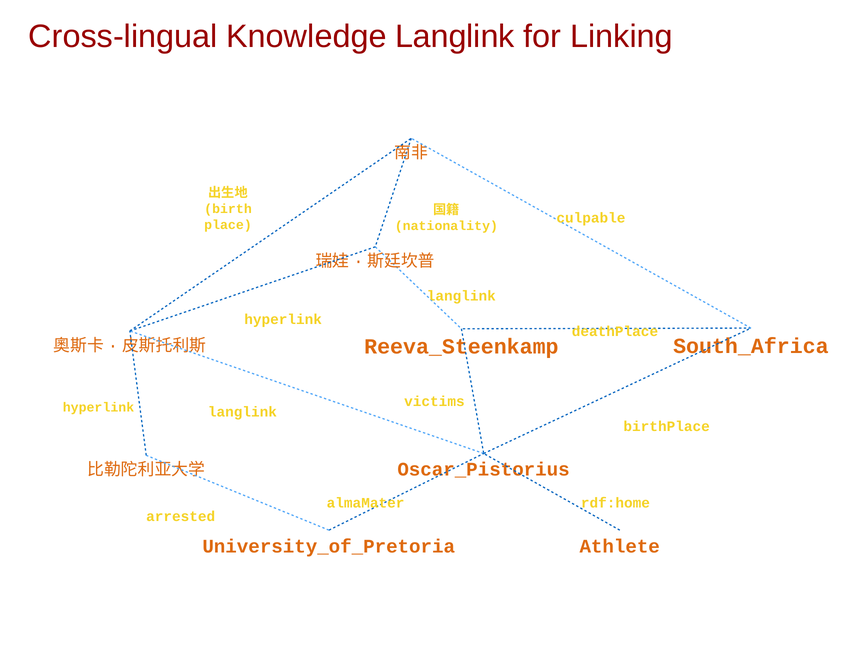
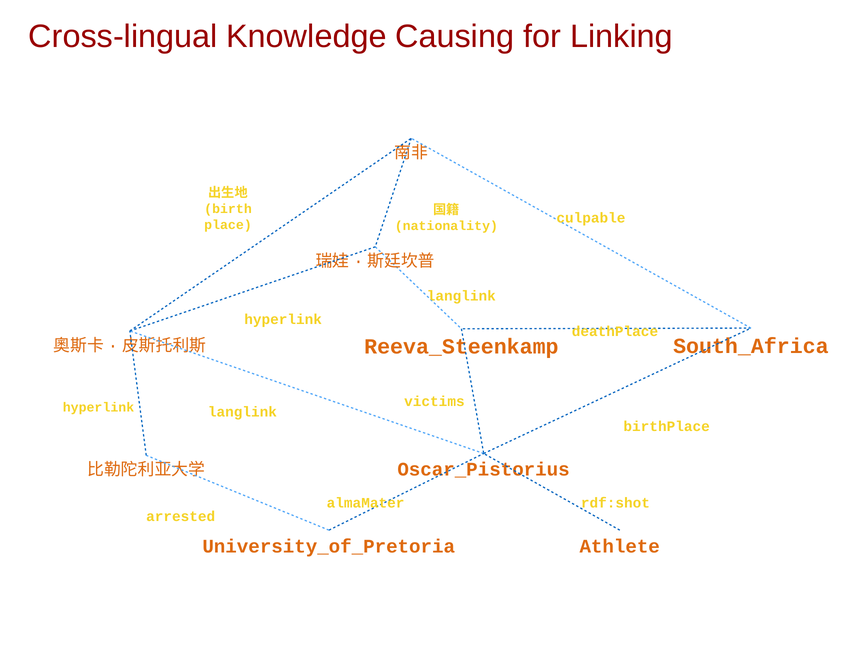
Knowledge Langlink: Langlink -> Causing
rdf:home: rdf:home -> rdf:shot
